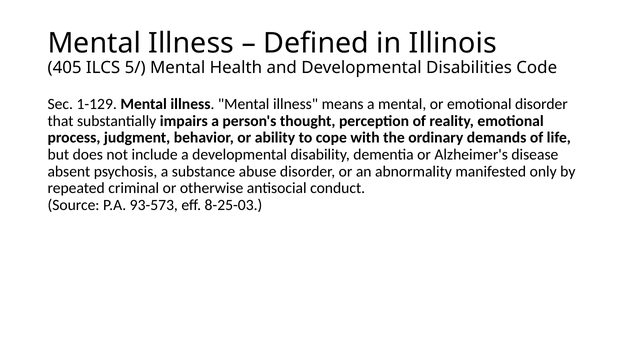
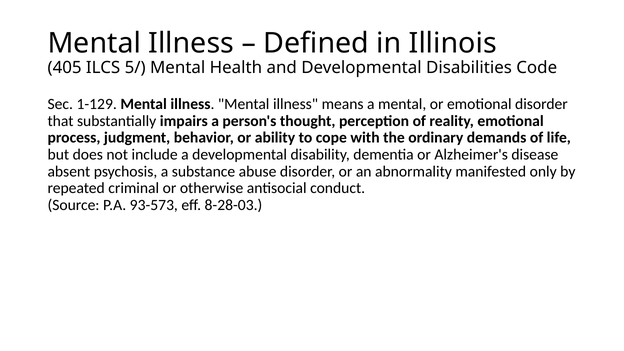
8-25-03: 8-25-03 -> 8-28-03
